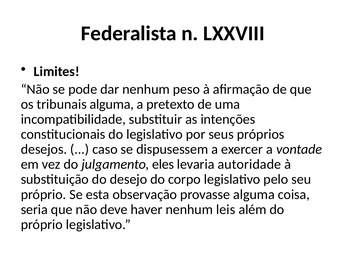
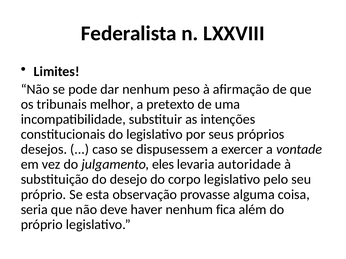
tribunais alguma: alguma -> melhor
leis: leis -> fica
